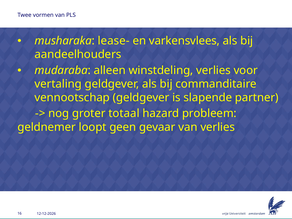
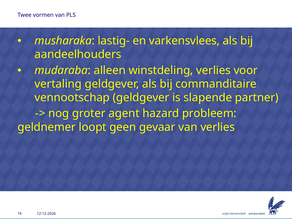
lease-: lease- -> lastig-
totaal: totaal -> agent
